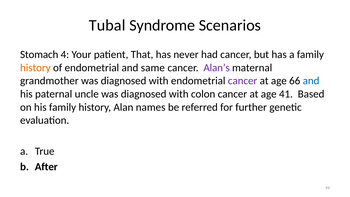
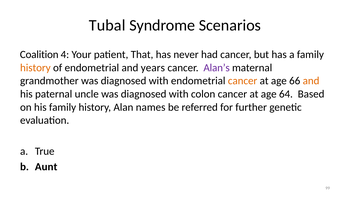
Stomach: Stomach -> Coalition
same: same -> years
cancer at (243, 81) colour: purple -> orange
and at (311, 81) colour: blue -> orange
41: 41 -> 64
After: After -> Aunt
